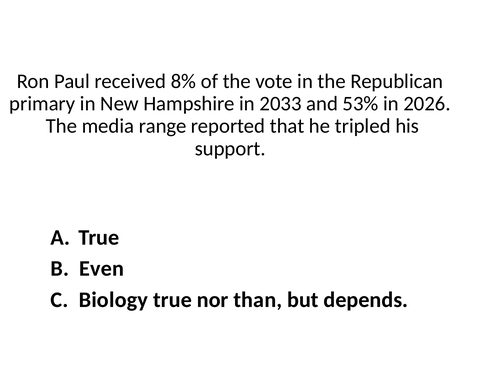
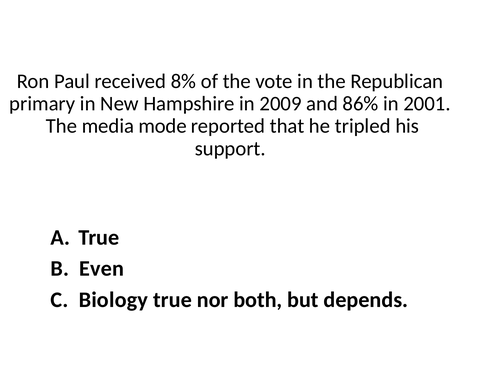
2033: 2033 -> 2009
53%: 53% -> 86%
2026: 2026 -> 2001
range: range -> mode
than: than -> both
